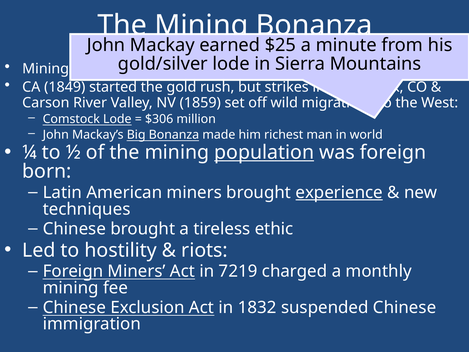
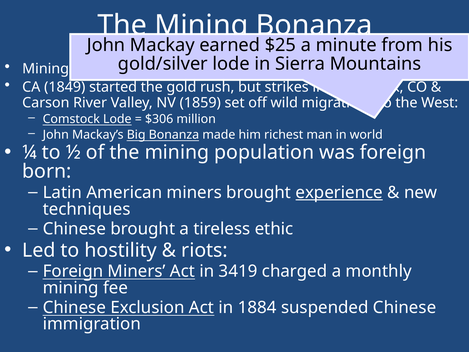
population underline: present -> none
7219: 7219 -> 3419
1832: 1832 -> 1884
